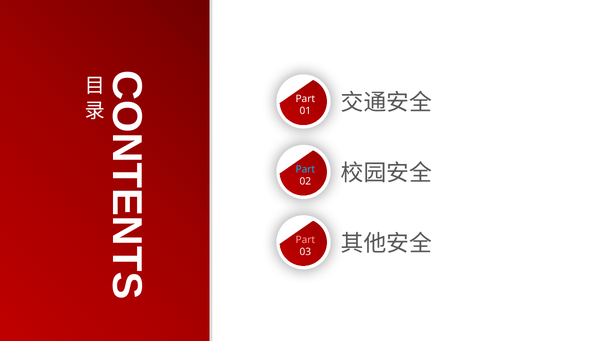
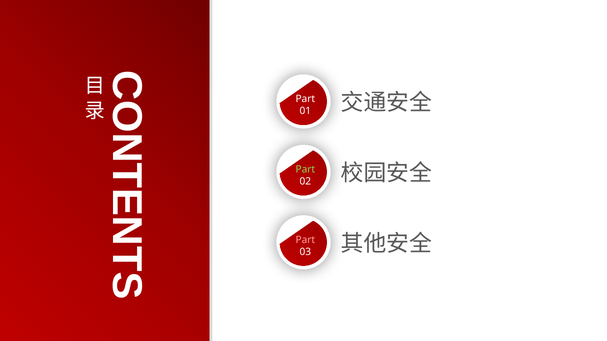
Part at (305, 170) colour: light blue -> light green
